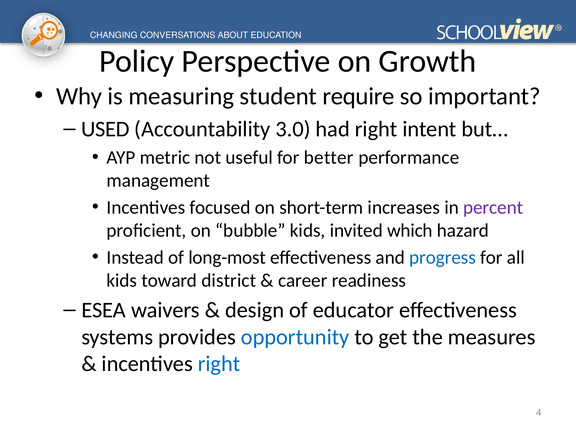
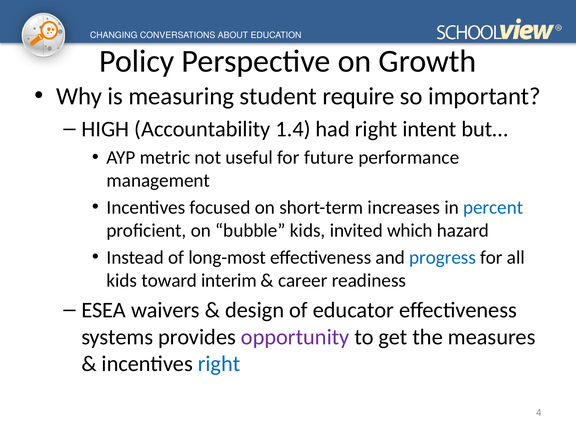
USED: USED -> HIGH
3.0: 3.0 -> 1.4
better: better -> future
percent colour: purple -> blue
district: district -> interim
opportunity colour: blue -> purple
